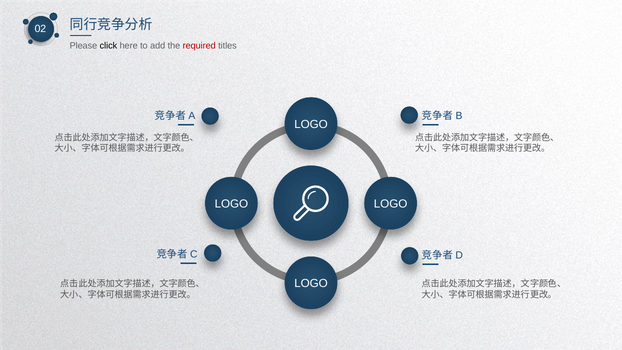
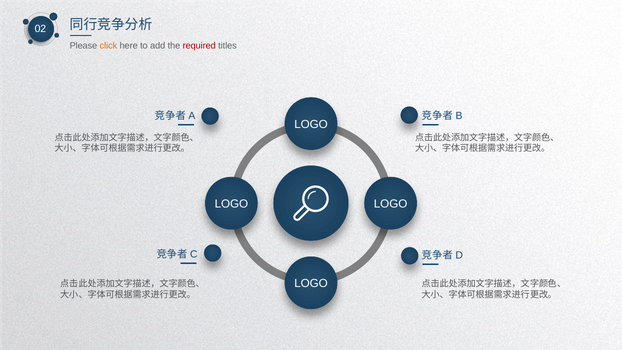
click colour: black -> orange
